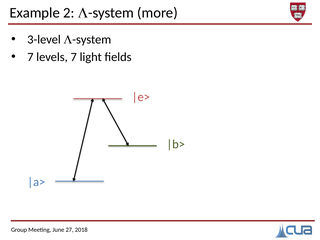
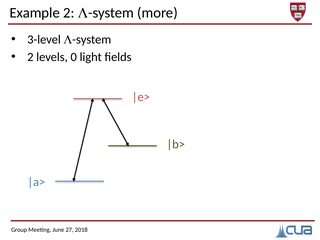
7 at (30, 57): 7 -> 2
levels 7: 7 -> 0
